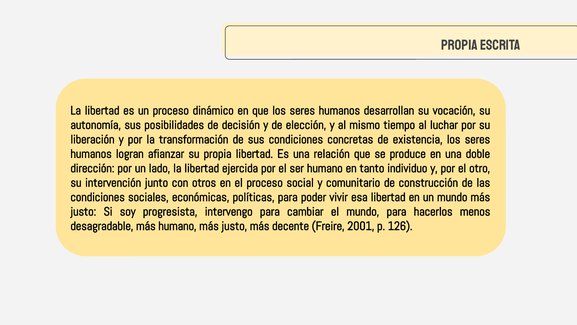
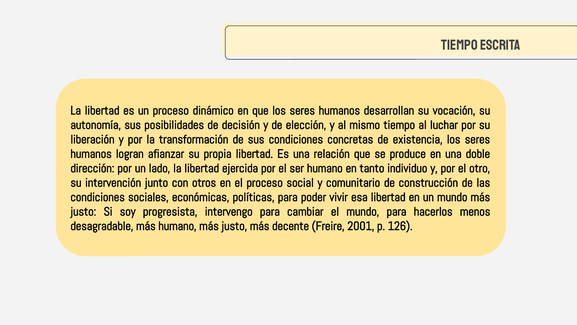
Propia at (459, 45): Propia -> Tiempo
